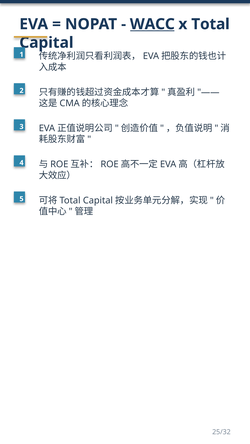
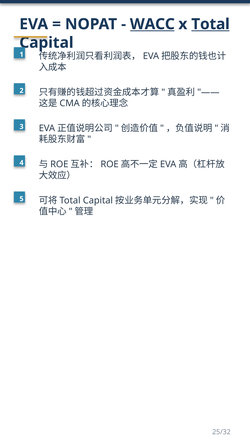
Total underline: none -> present
